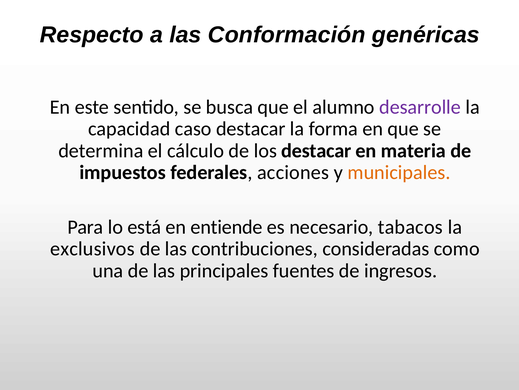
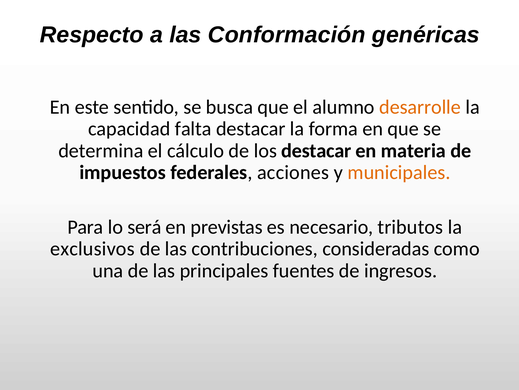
desarrolle colour: purple -> orange
caso: caso -> falta
está: está -> será
entiende: entiende -> previstas
tabacos: tabacos -> tributos
